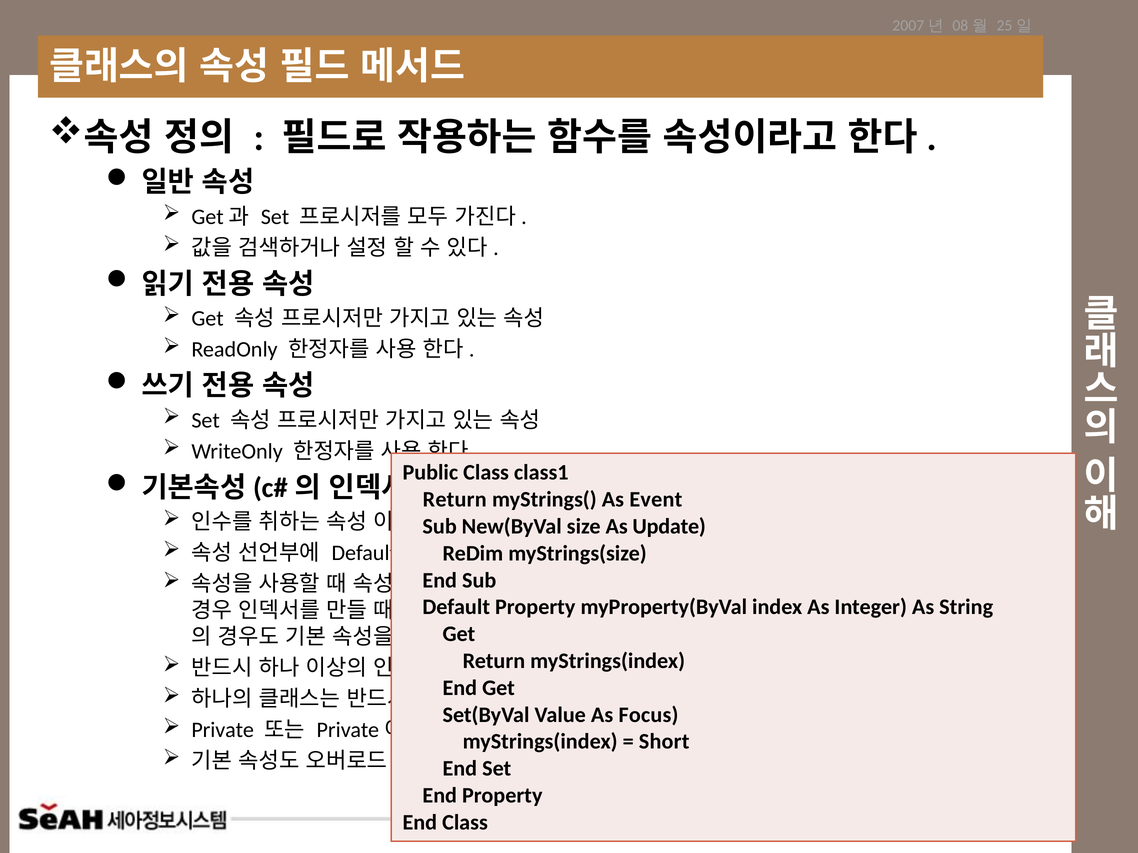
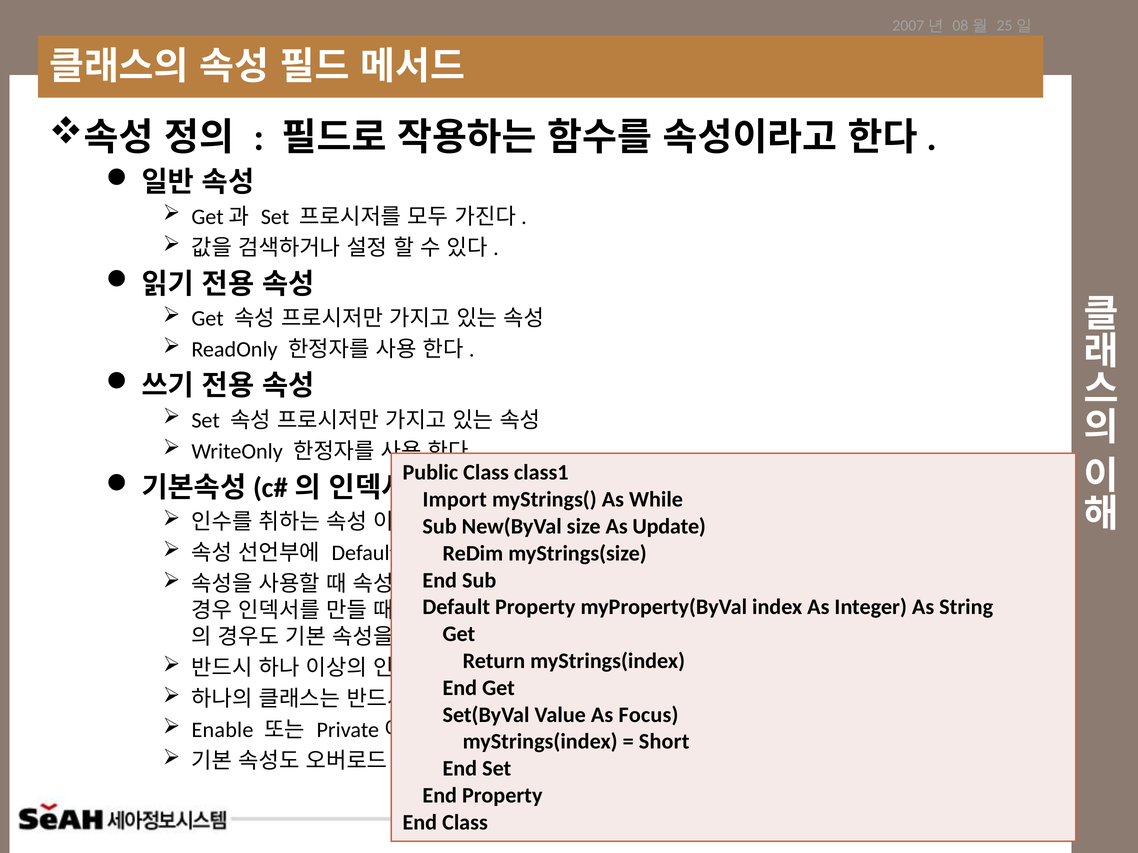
Return at (455, 500): Return -> Import
Event: Event -> While
Private: Private -> Enable
